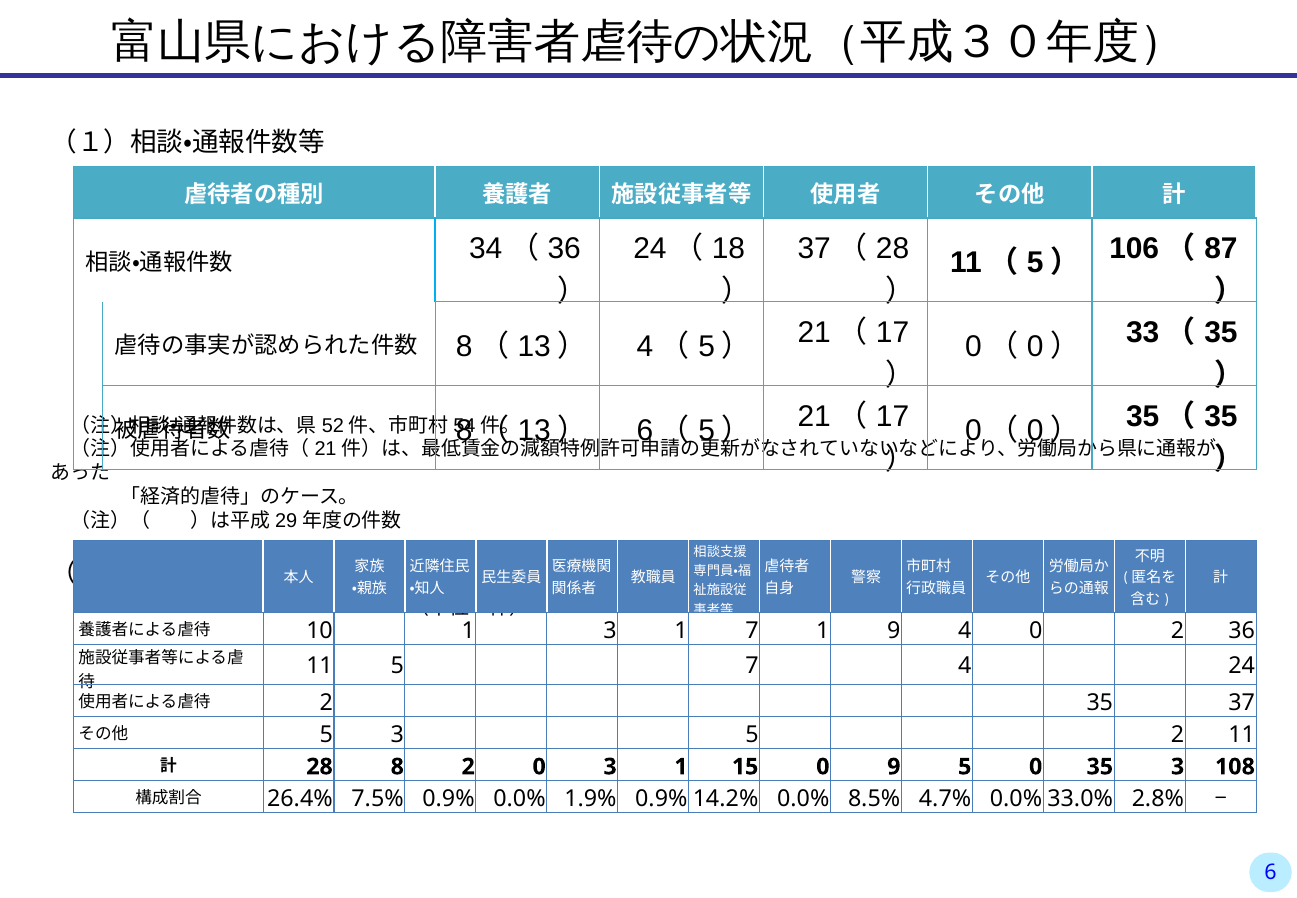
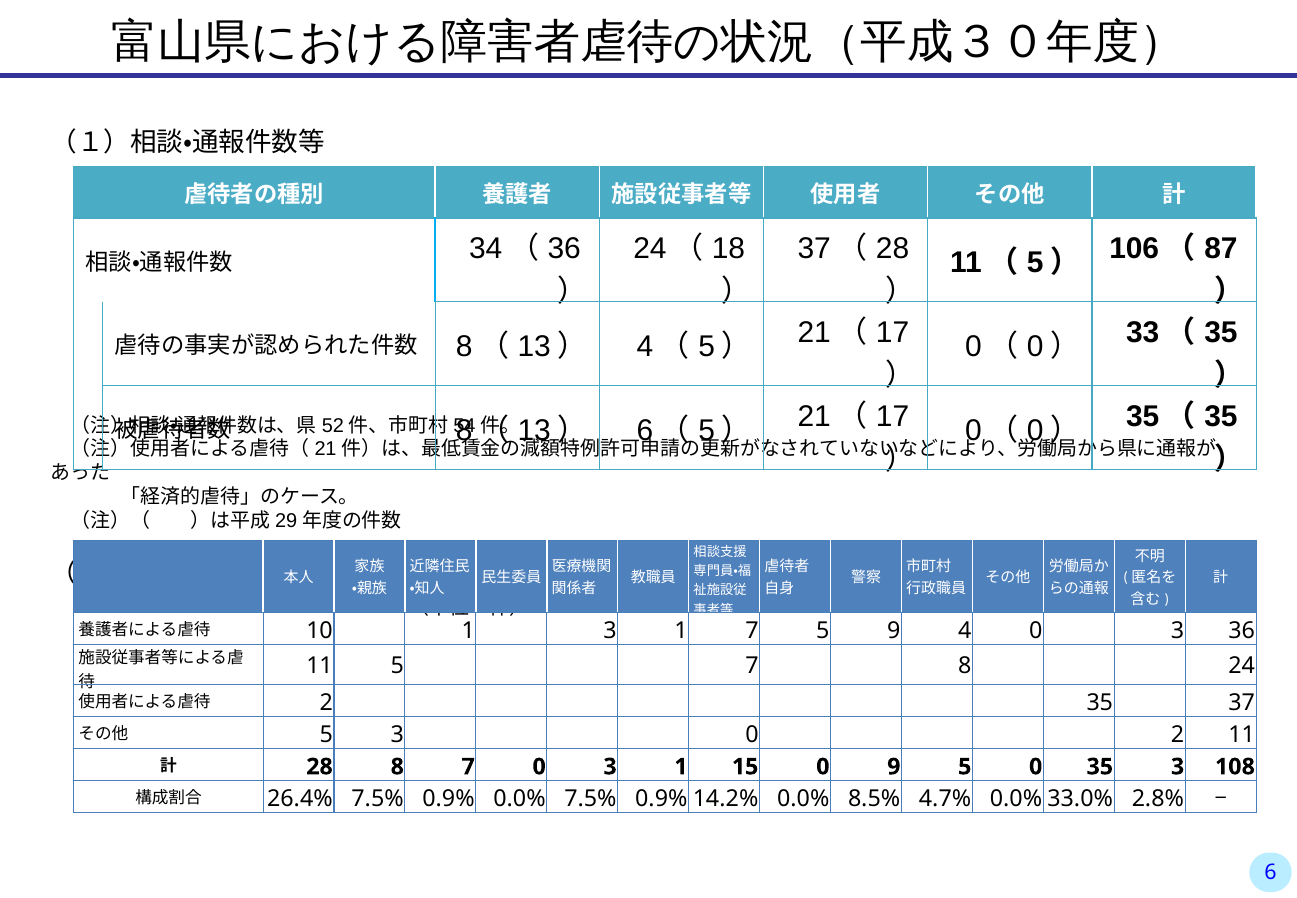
7 1: 1 -> 5
4 0 2: 2 -> 3
7 4: 4 -> 8
3 5: 5 -> 0
8 2: 2 -> 7
0.0% 1.9%: 1.9% -> 7.5%
